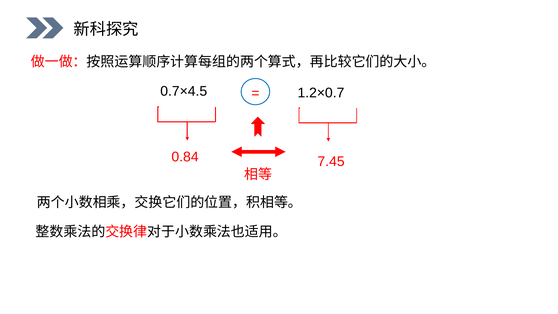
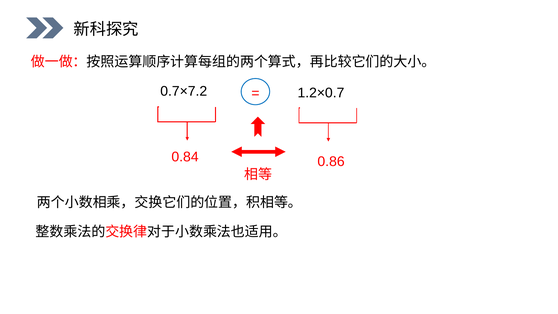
0.7×4.5: 0.7×4.5 -> 0.7×7.2
7.45: 7.45 -> 0.86
